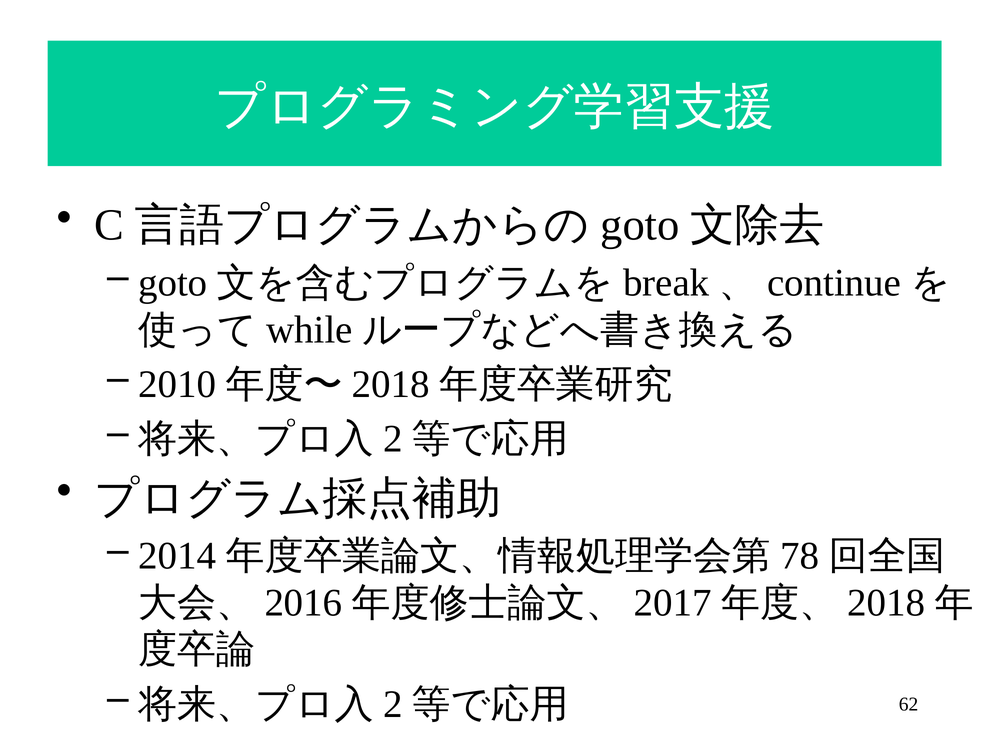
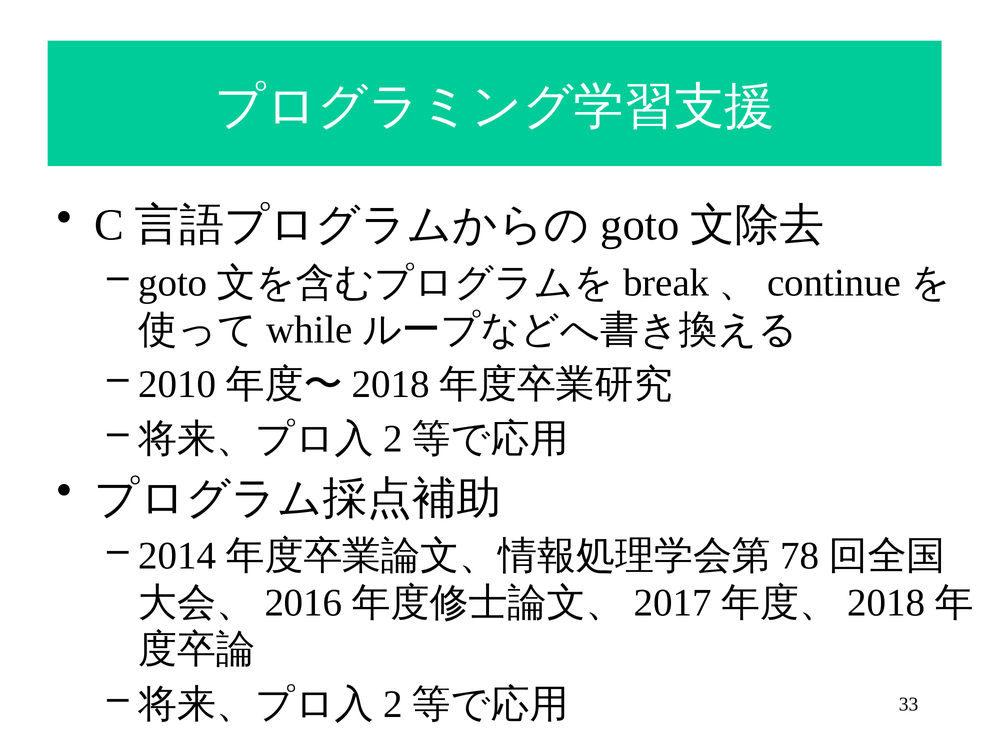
62: 62 -> 33
